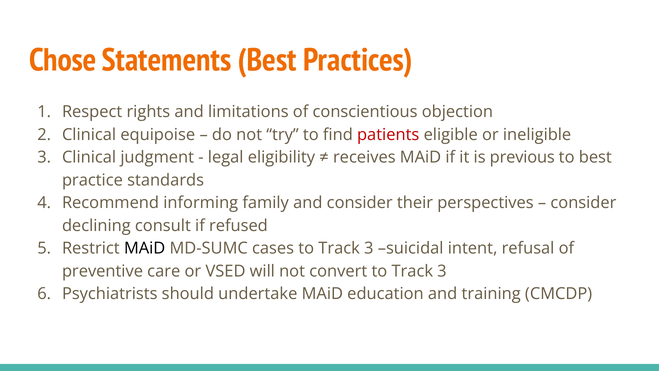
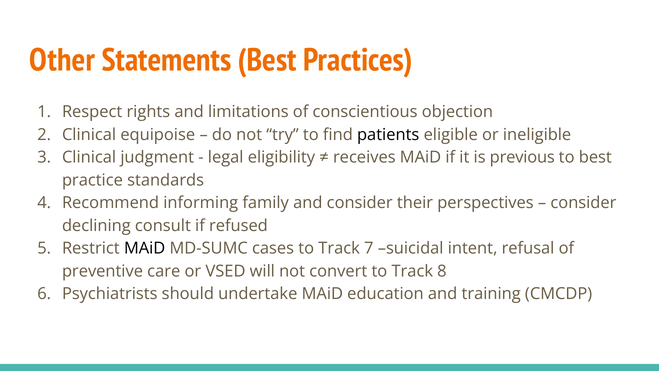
Chose: Chose -> Other
patients colour: red -> black
cases to Track 3: 3 -> 7
convert to Track 3: 3 -> 8
